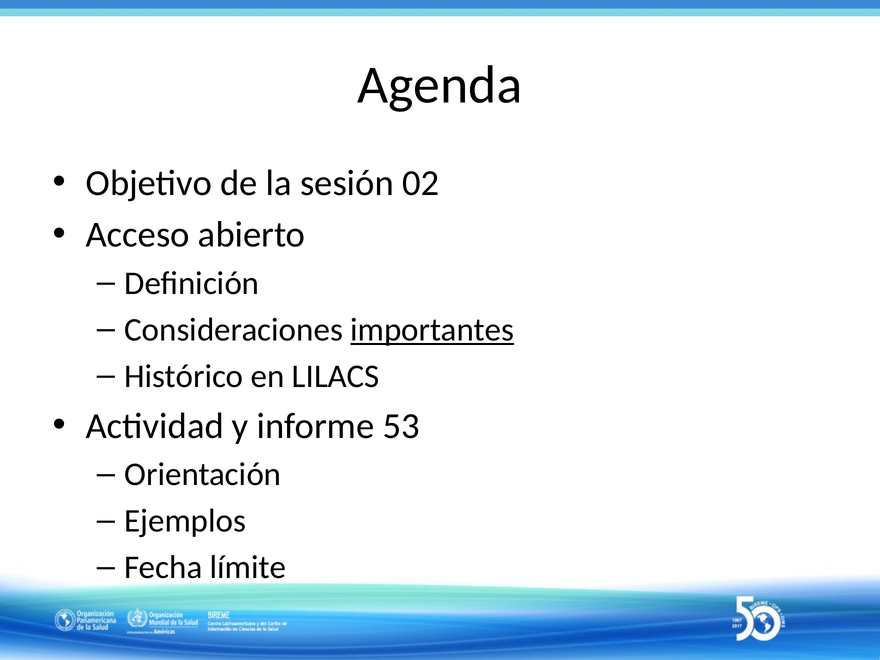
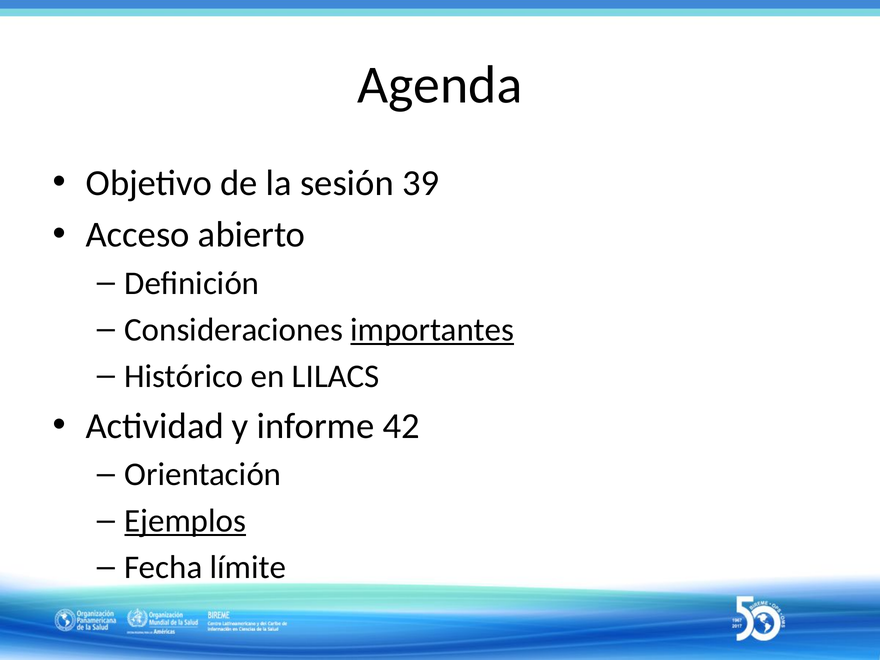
02: 02 -> 39
53: 53 -> 42
Ejemplos underline: none -> present
